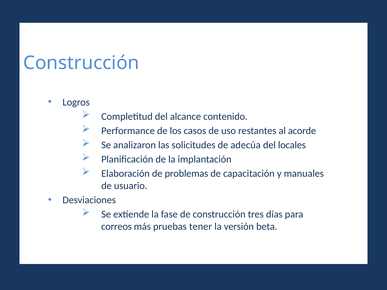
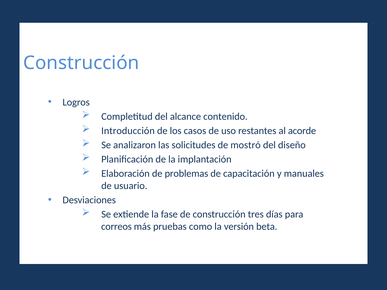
Performance: Performance -> Introducción
adecúa: adecúa -> mostró
locales: locales -> diseño
tener: tener -> como
